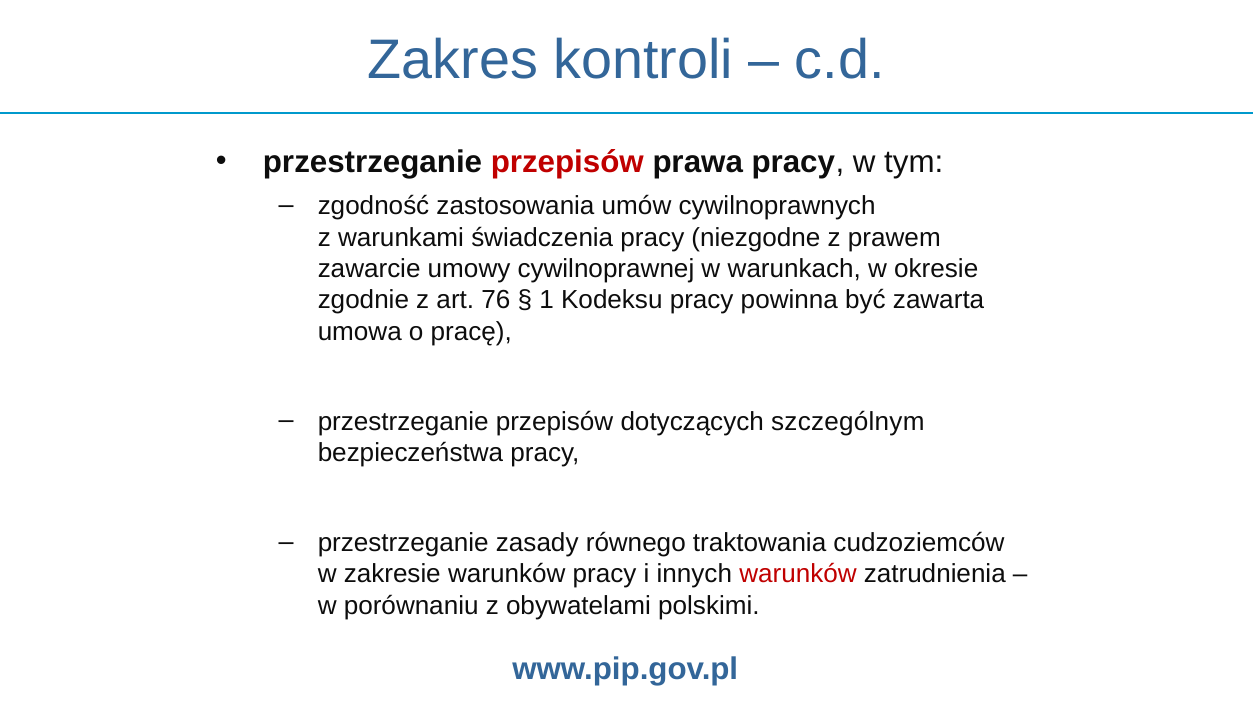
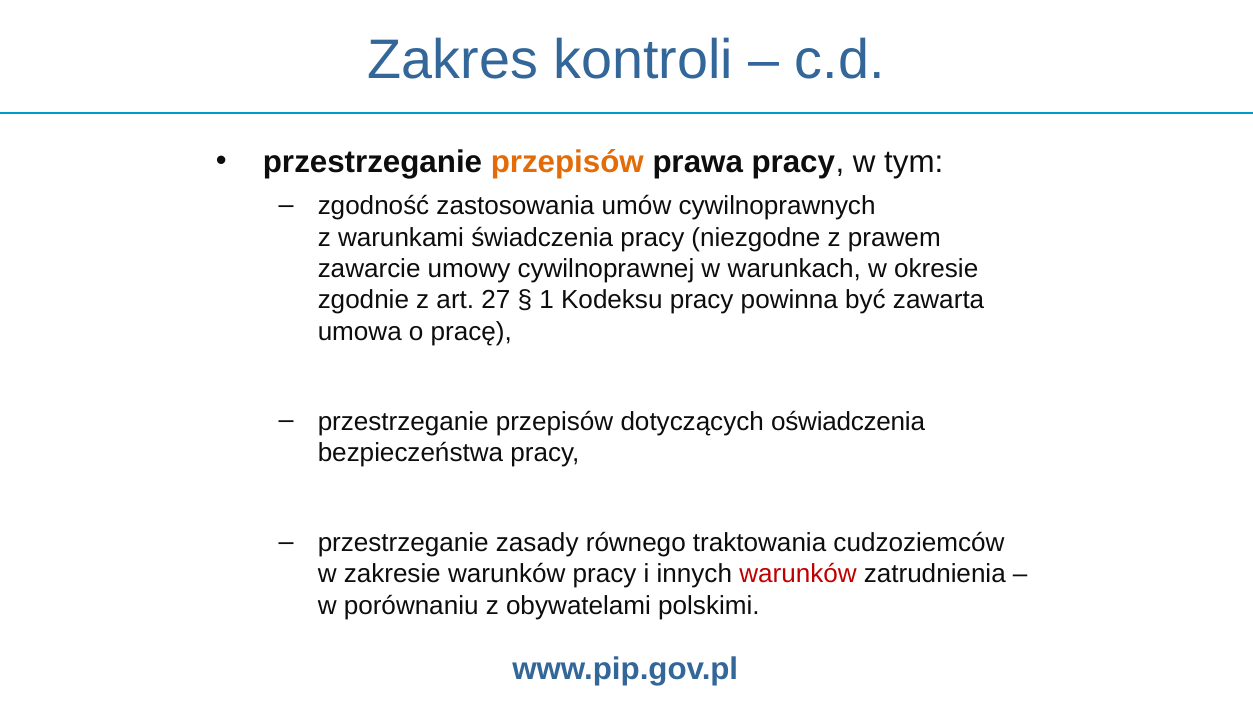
przepisów at (567, 162) colour: red -> orange
76: 76 -> 27
szczególnym: szczególnym -> oświadczenia
